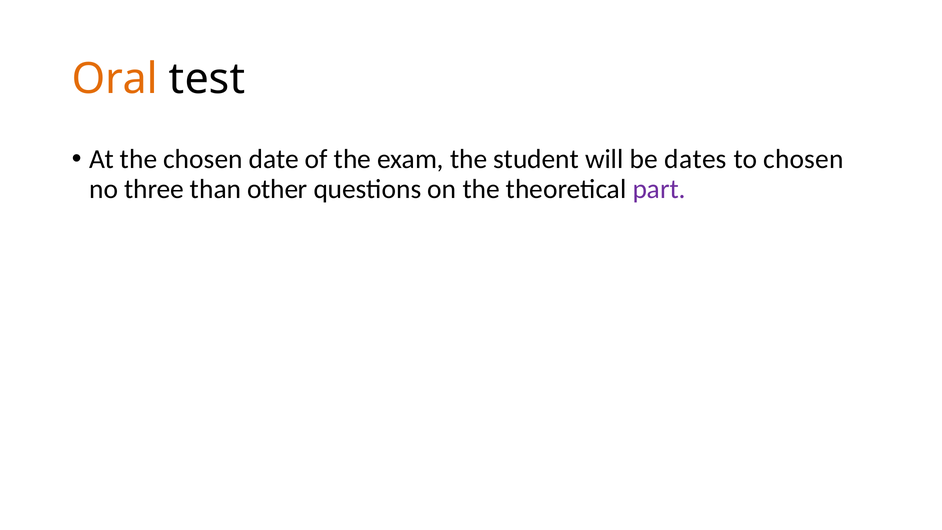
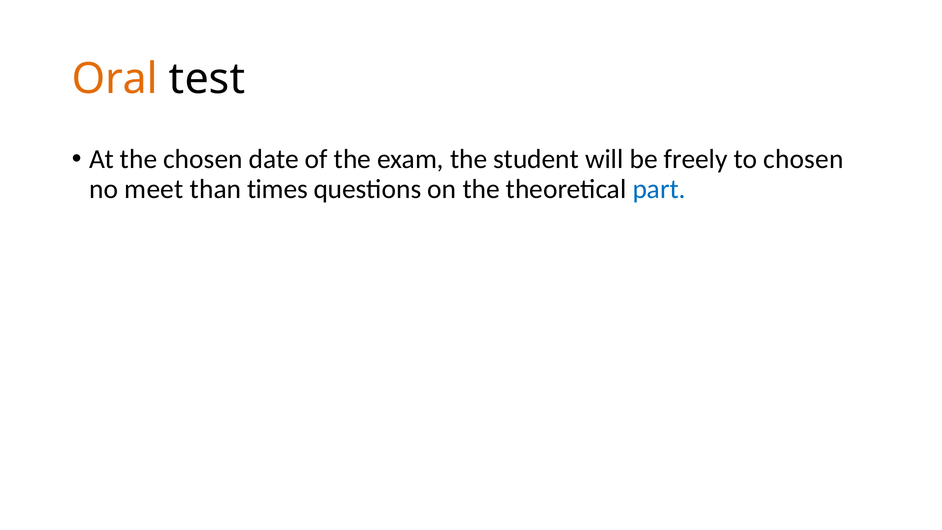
dates: dates -> freely
three: three -> meet
other: other -> times
part colour: purple -> blue
